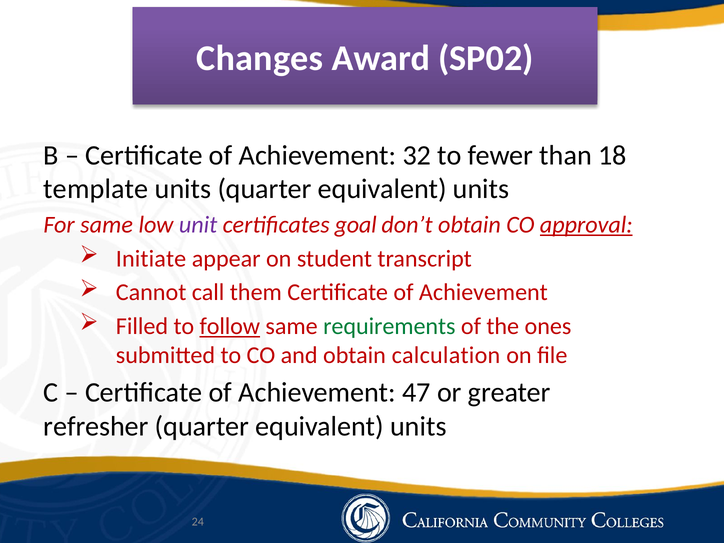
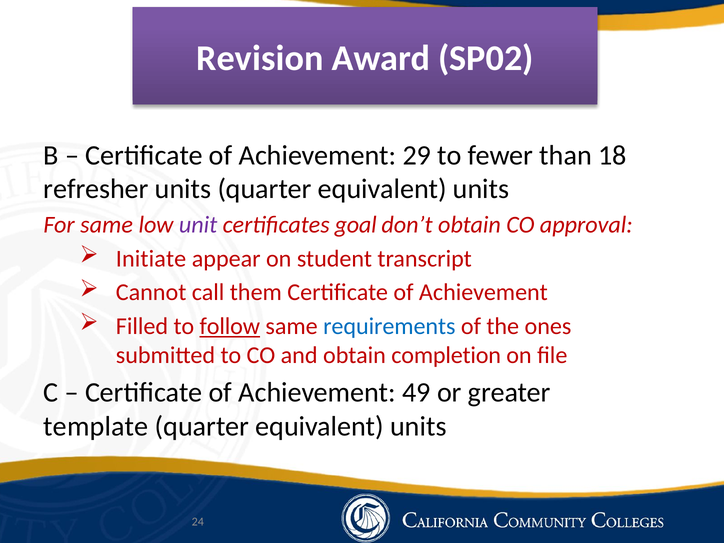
Changes: Changes -> Revision
32: 32 -> 29
template: template -> refresher
approval underline: present -> none
requirements colour: green -> blue
calculation: calculation -> completion
47: 47 -> 49
refresher: refresher -> template
